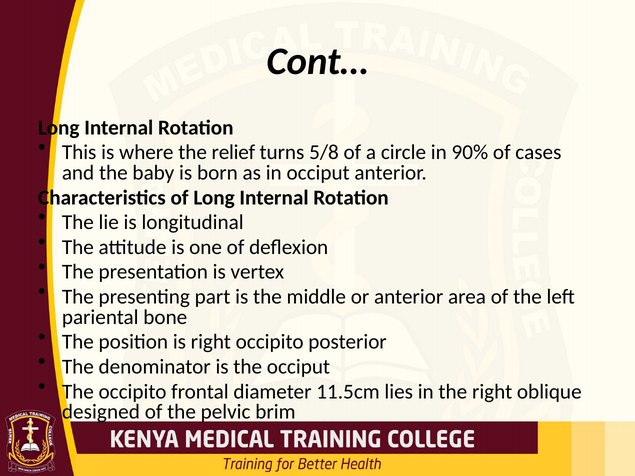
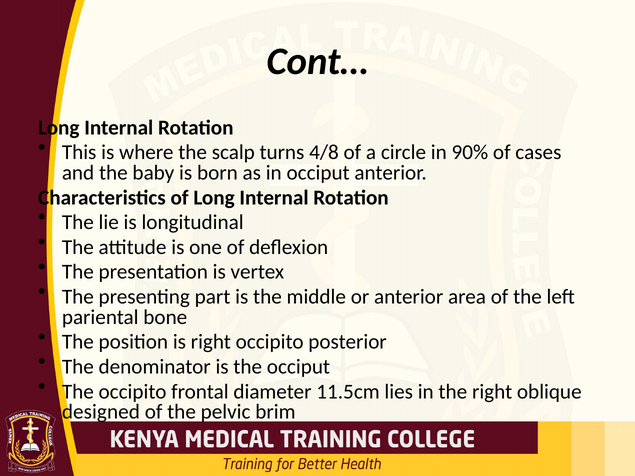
relief: relief -> scalp
5/8: 5/8 -> 4/8
